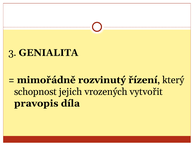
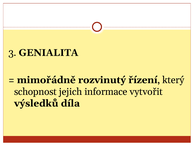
vrozených: vrozených -> informace
pravopis: pravopis -> výsledků
